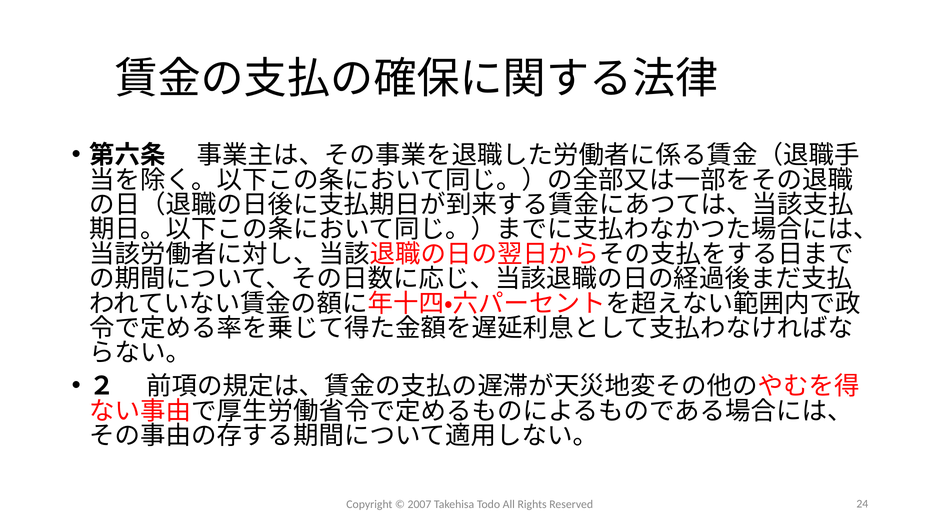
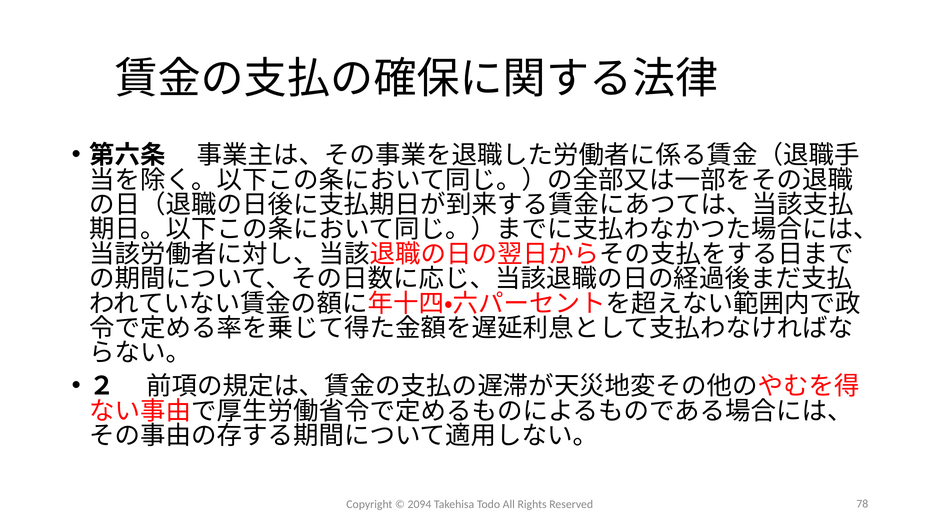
2007: 2007 -> 2094
24: 24 -> 78
